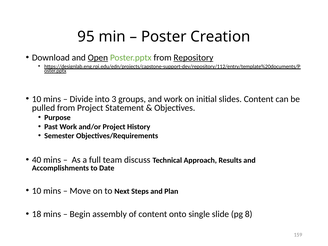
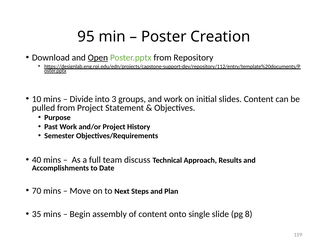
Repository underline: present -> none
10 at (37, 191): 10 -> 70
18: 18 -> 35
